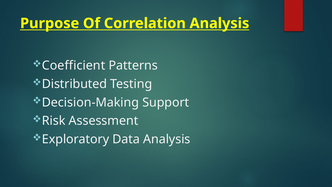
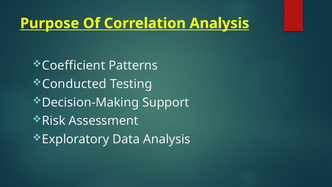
Distributed: Distributed -> Conducted
